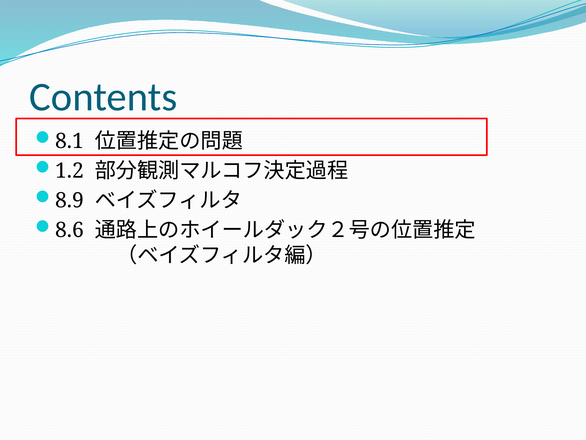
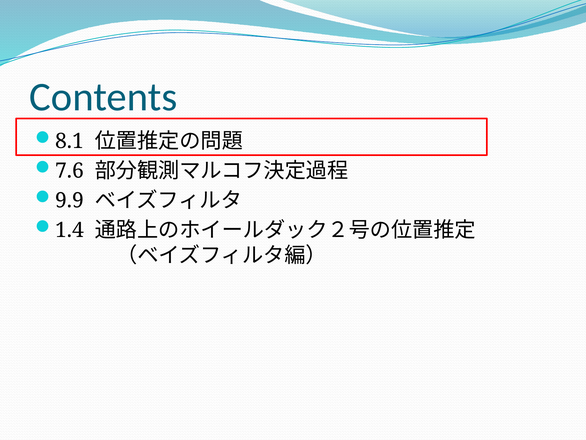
1.2: 1.2 -> 7.6
8.9: 8.9 -> 9.9
8.6: 8.6 -> 1.4
